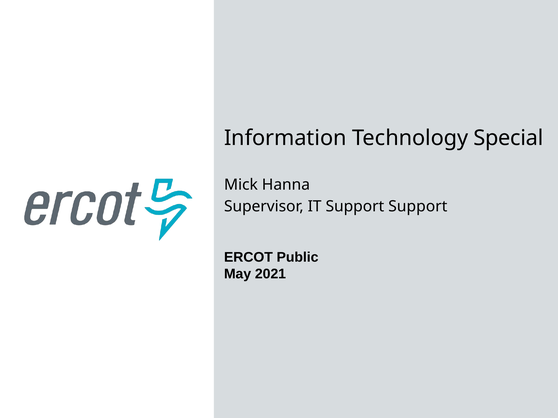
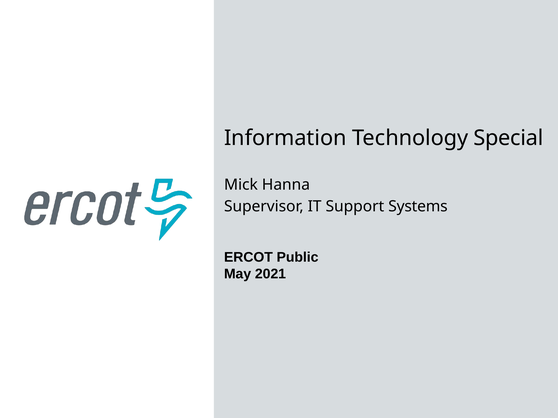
Support Support: Support -> Systems
